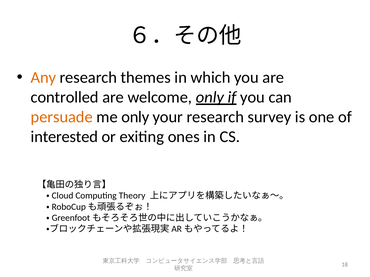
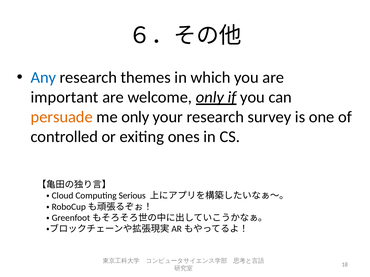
Any colour: orange -> blue
controlled: controlled -> important
interested: interested -> controlled
Theory: Theory -> Serious
